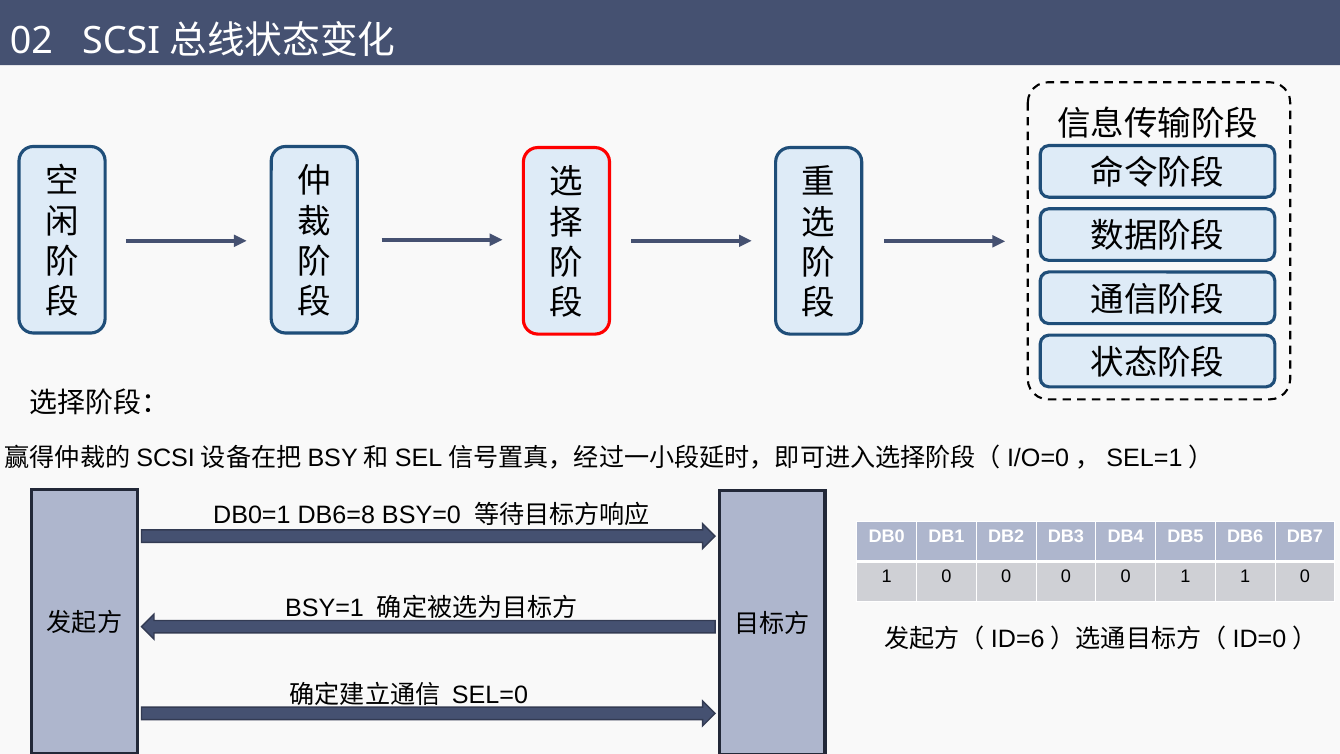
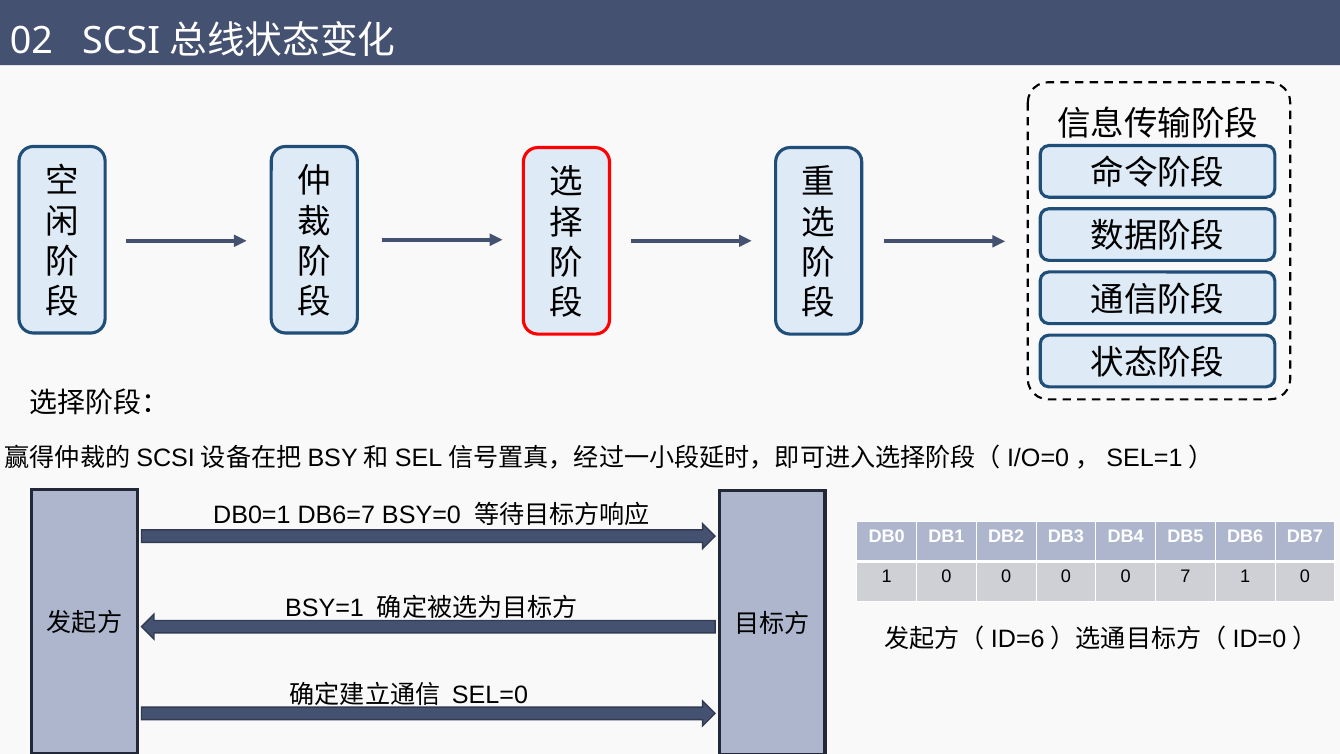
DB6=8: DB6=8 -> DB6=7
0 1: 1 -> 7
